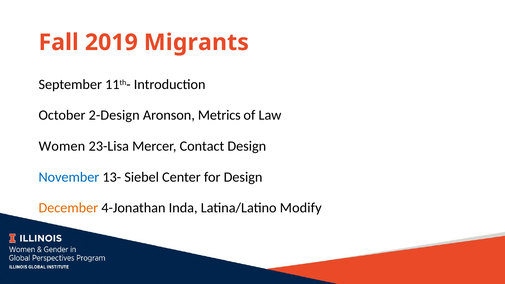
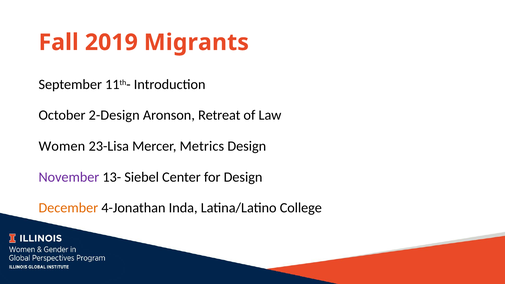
Metrics: Metrics -> Retreat
Contact: Contact -> Metrics
November colour: blue -> purple
Modify: Modify -> College
